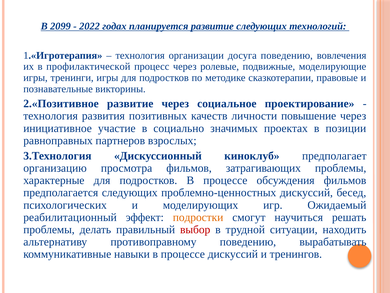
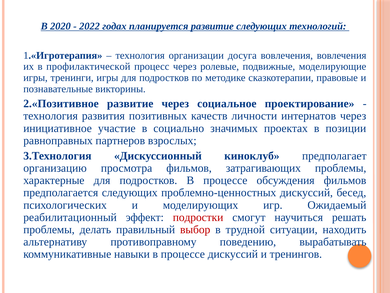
2099: 2099 -> 2020
досуга поведению: поведению -> вовлечения
повышение: повышение -> интернатов
подростки colour: orange -> red
